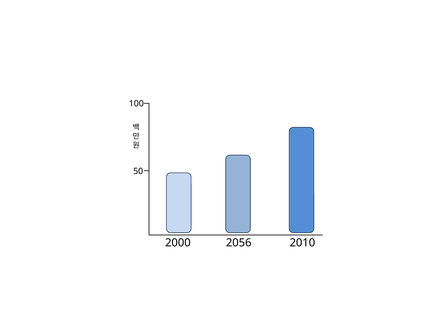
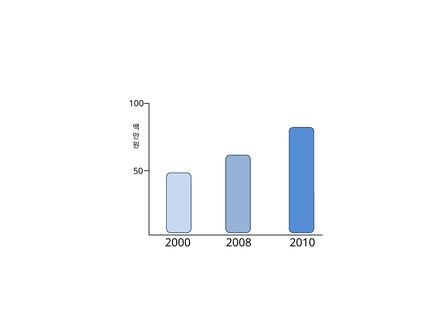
2056: 2056 -> 2008
